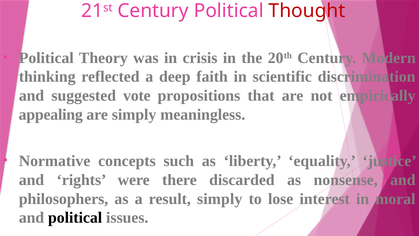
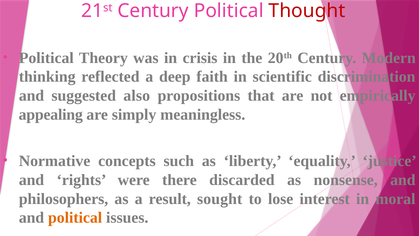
vote: vote -> also
result simply: simply -> sought
political at (75, 217) colour: black -> orange
